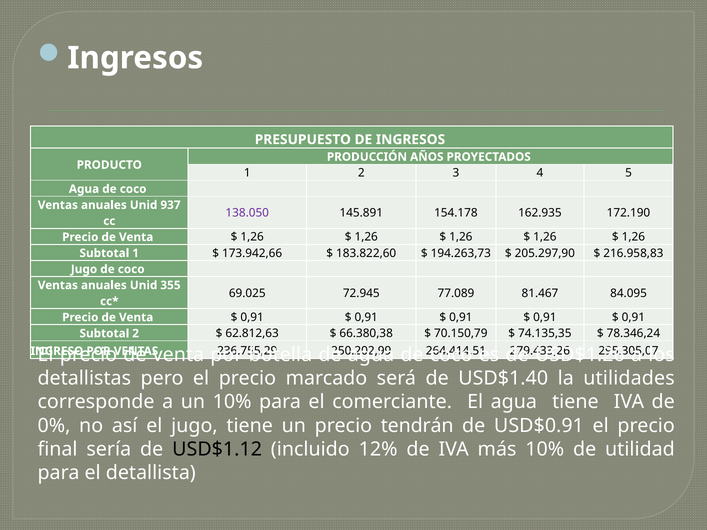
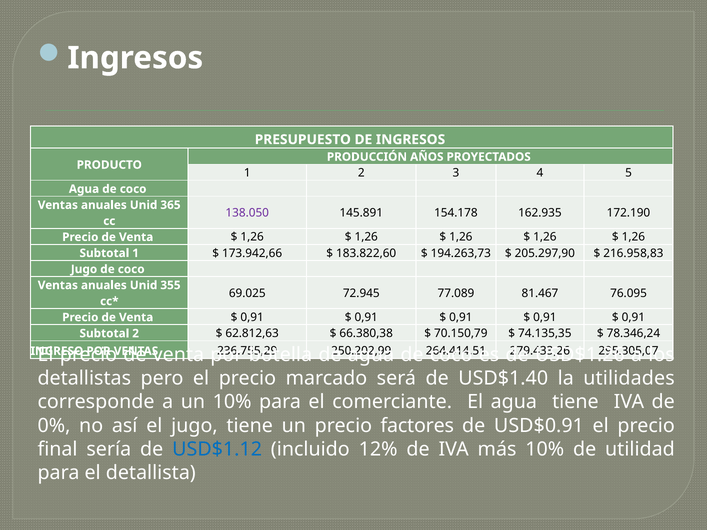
937: 937 -> 365
84.095: 84.095 -> 76.095
tendrán: tendrán -> factores
USD$1.12 colour: black -> blue
